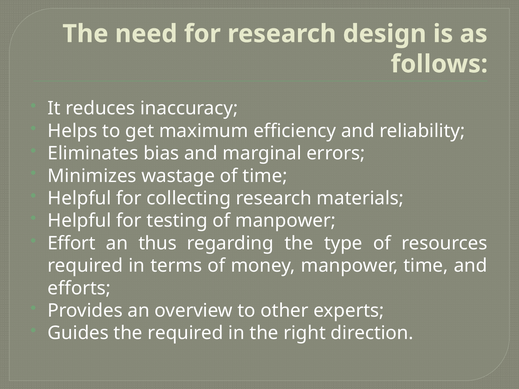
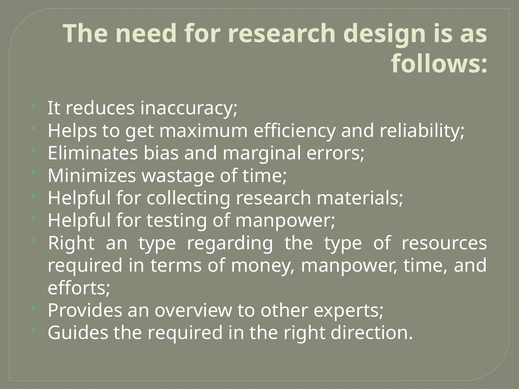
Effort at (71, 243): Effort -> Right
an thus: thus -> type
